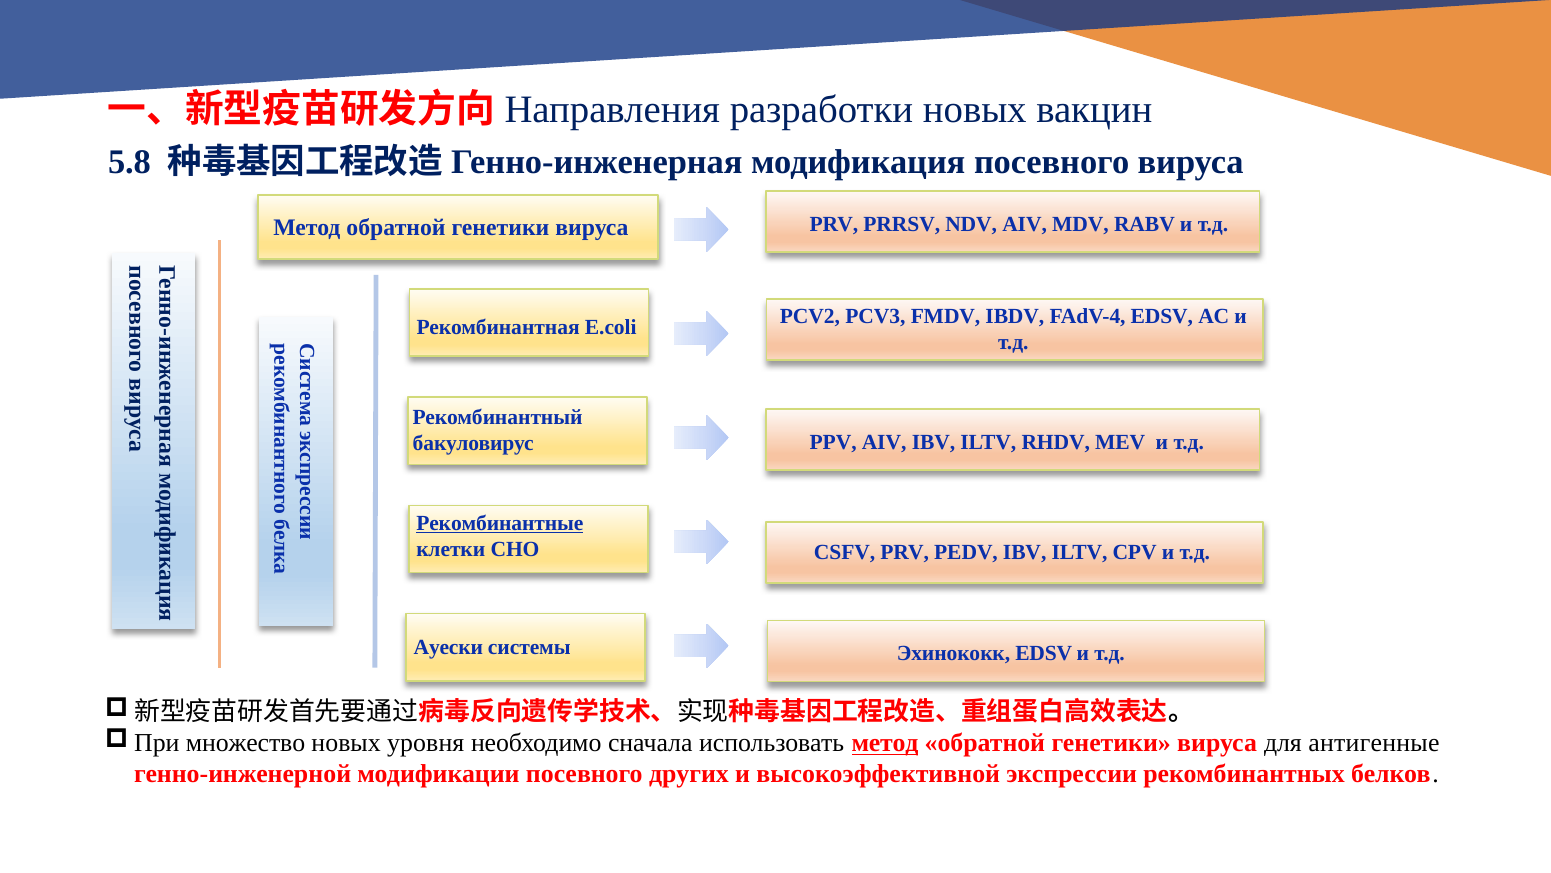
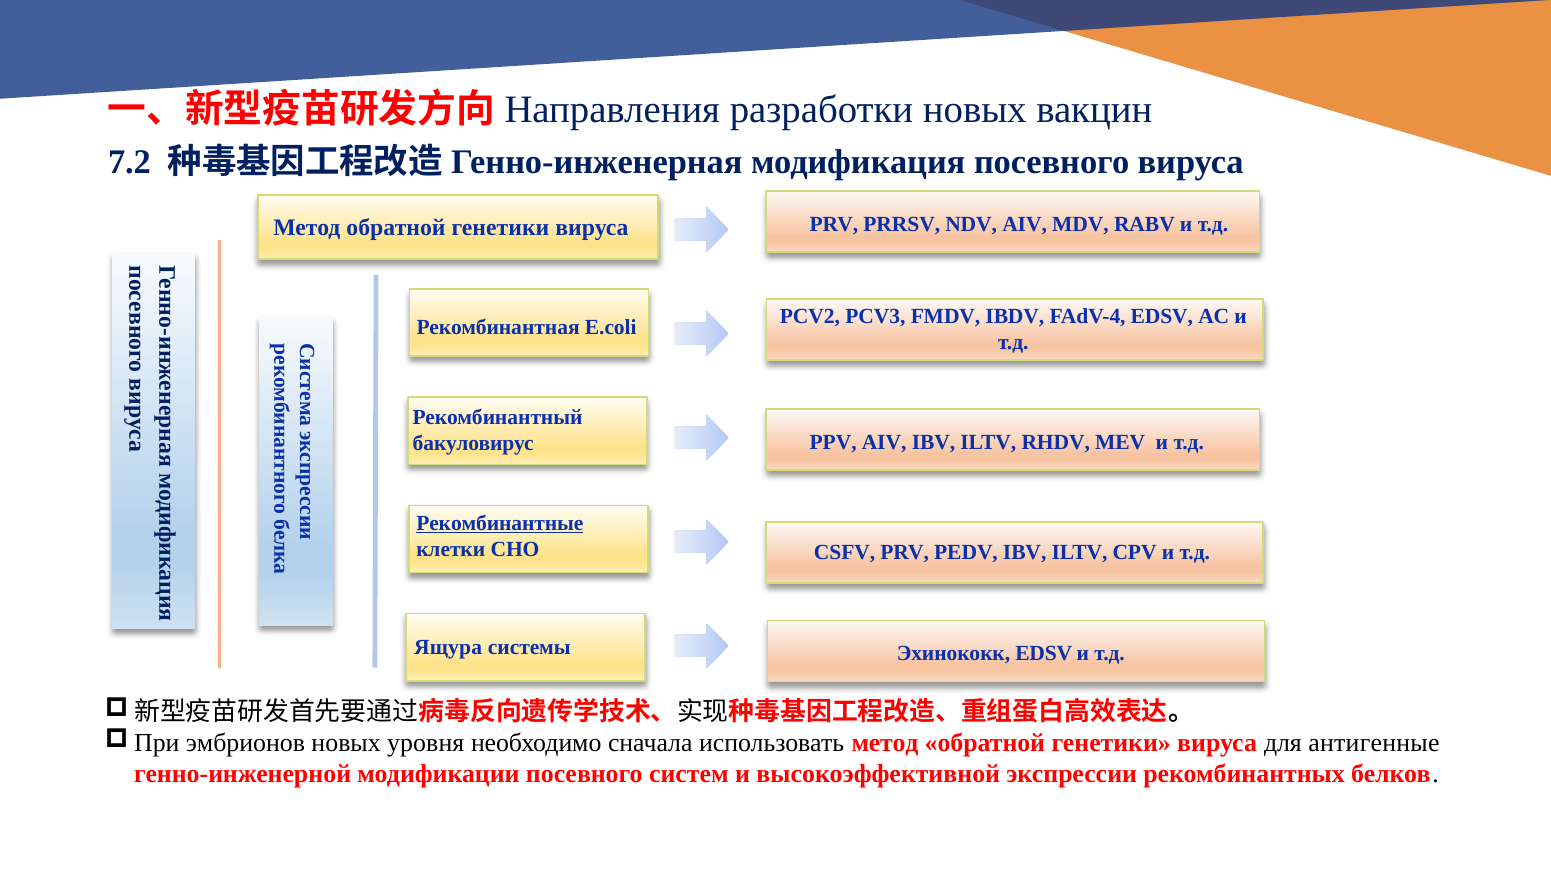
5.8: 5.8 -> 7.2
Ауески: Ауески -> Ящура
множество: множество -> эмбрионов
метод at (885, 743) underline: present -> none
других: других -> систем
